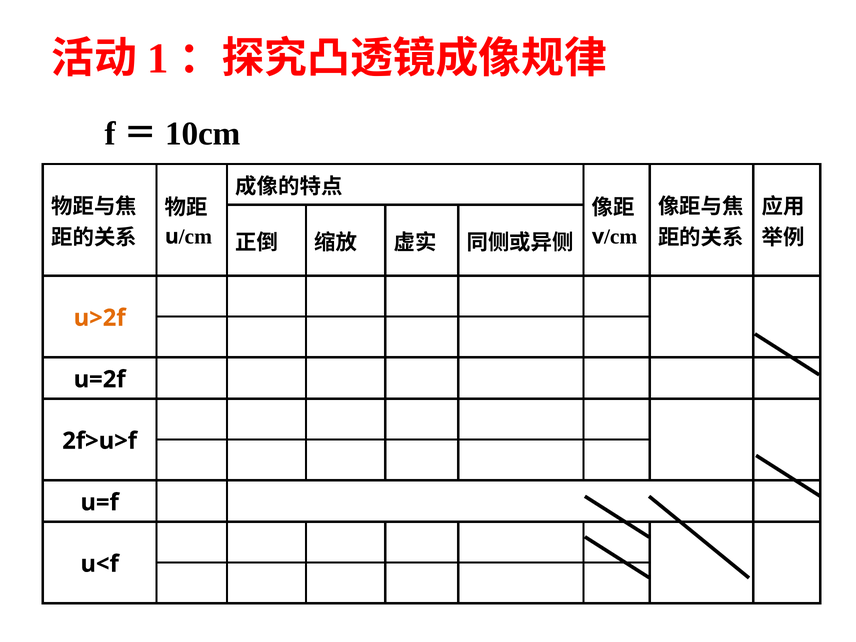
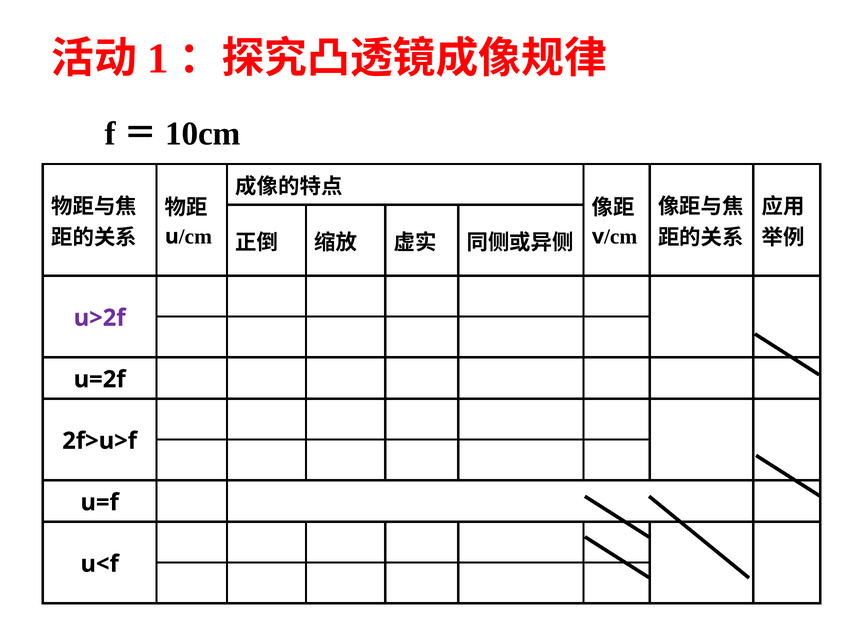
u>2f colour: orange -> purple
